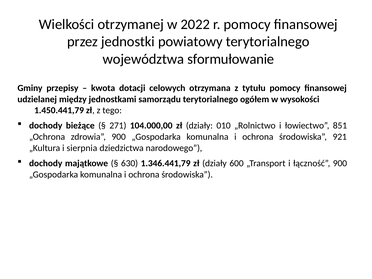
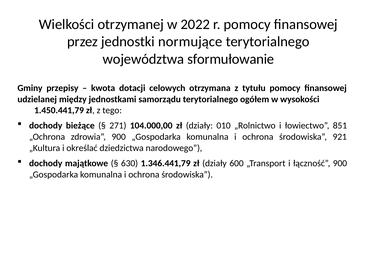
powiatowy: powiatowy -> normujące
sierpnia: sierpnia -> określać
